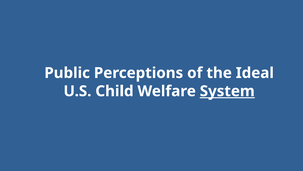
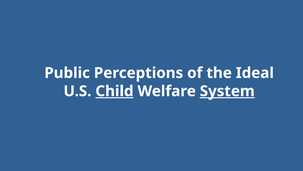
Child underline: none -> present
